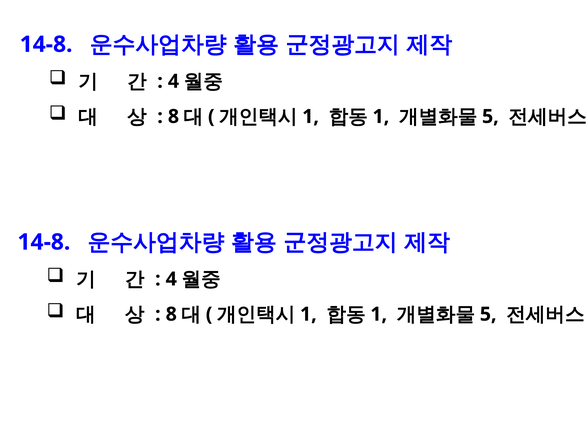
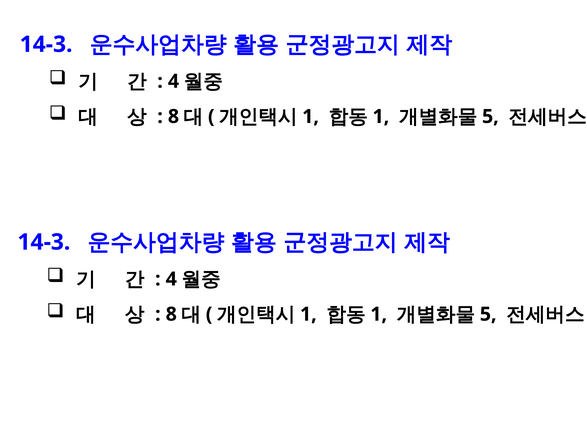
14-8 at (46, 44): 14-8 -> 14-3
14-8 at (44, 242): 14-8 -> 14-3
